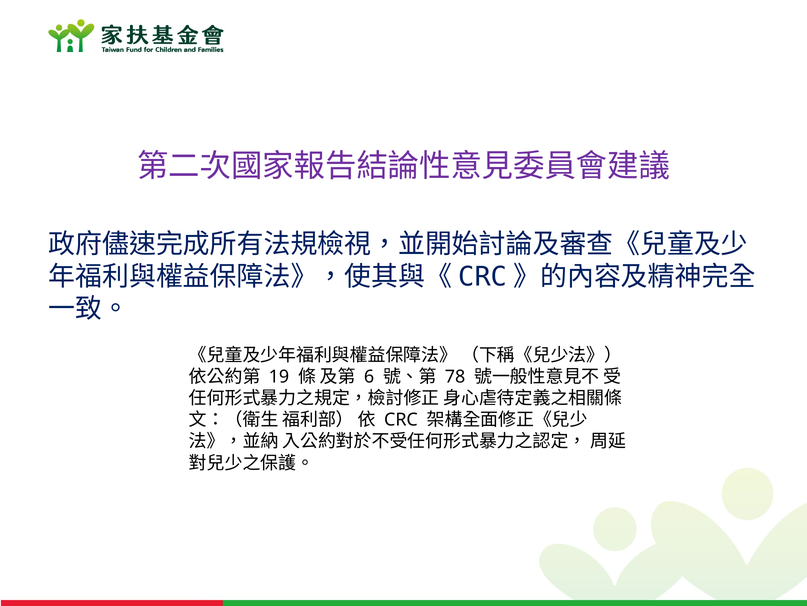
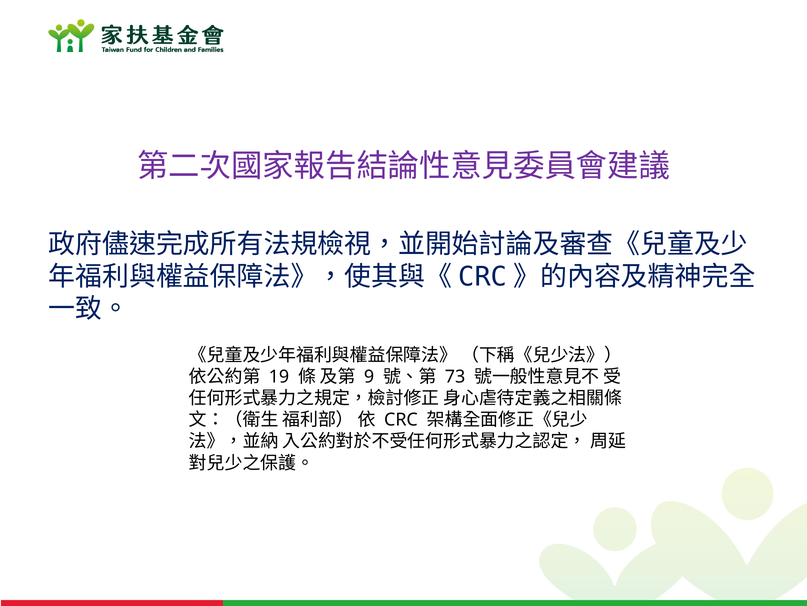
6: 6 -> 9
78: 78 -> 73
